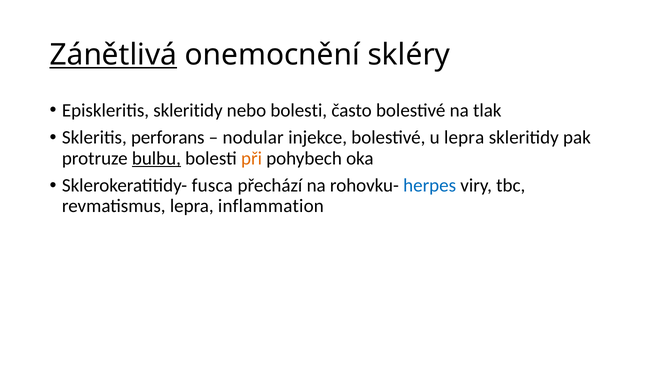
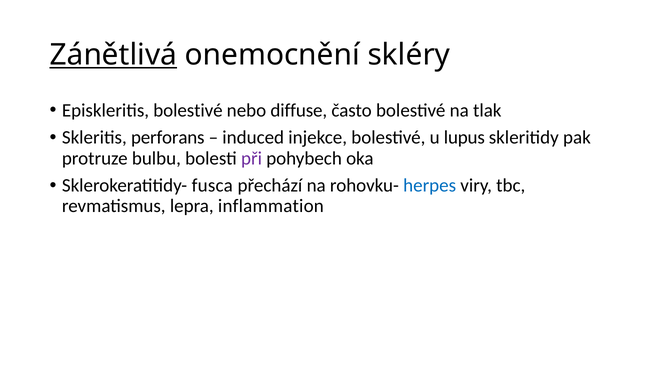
Episkleritis skleritidy: skleritidy -> bolestivé
nebo bolesti: bolesti -> diffuse
nodular: nodular -> induced
u lepra: lepra -> lupus
bulbu underline: present -> none
při colour: orange -> purple
